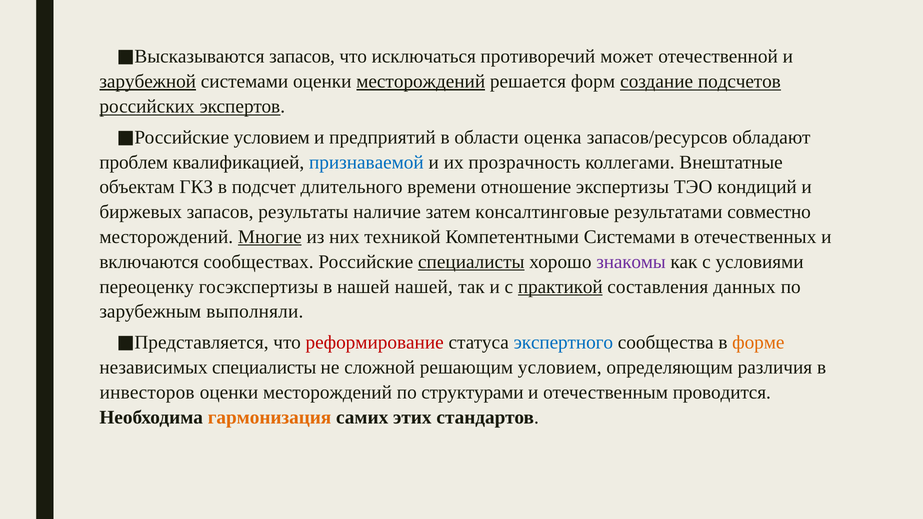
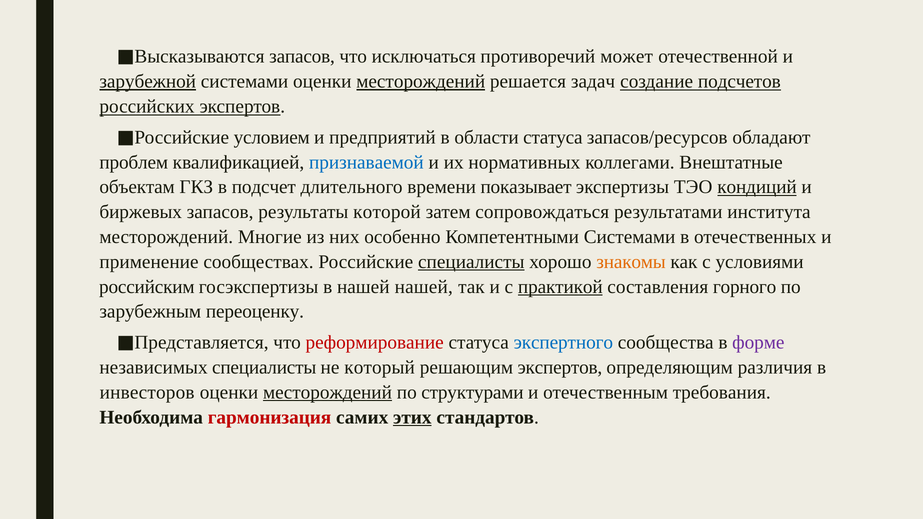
форм: форм -> задач
области оценка: оценка -> статуса
прозрачность: прозрачность -> нормативных
отношение: отношение -> показывает
кондиций underline: none -> present
наличие: наличие -> которой
консалтинговые: консалтинговые -> сопровождаться
совместно: совместно -> института
Многие underline: present -> none
техникой: техникой -> особенно
включаются: включаются -> применение
знакомы colour: purple -> orange
переоценку: переоценку -> российским
данных: данных -> горного
выполняли: выполняли -> переоценку
форме colour: orange -> purple
сложной: сложной -> который
решающим условием: условием -> экспертов
месторождений at (328, 392) underline: none -> present
проводится: проводится -> требования
гармонизация colour: orange -> red
этих underline: none -> present
